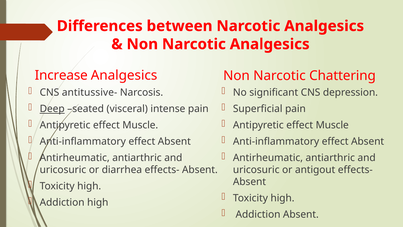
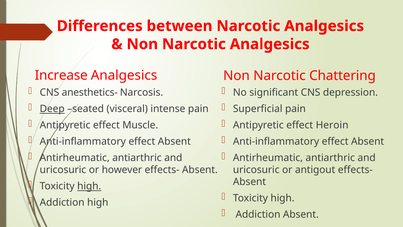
antitussive-: antitussive- -> anesthetics-
Muscle at (332, 125): Muscle -> Heroin
diarrhea: diarrhea -> however
high at (89, 186) underline: none -> present
